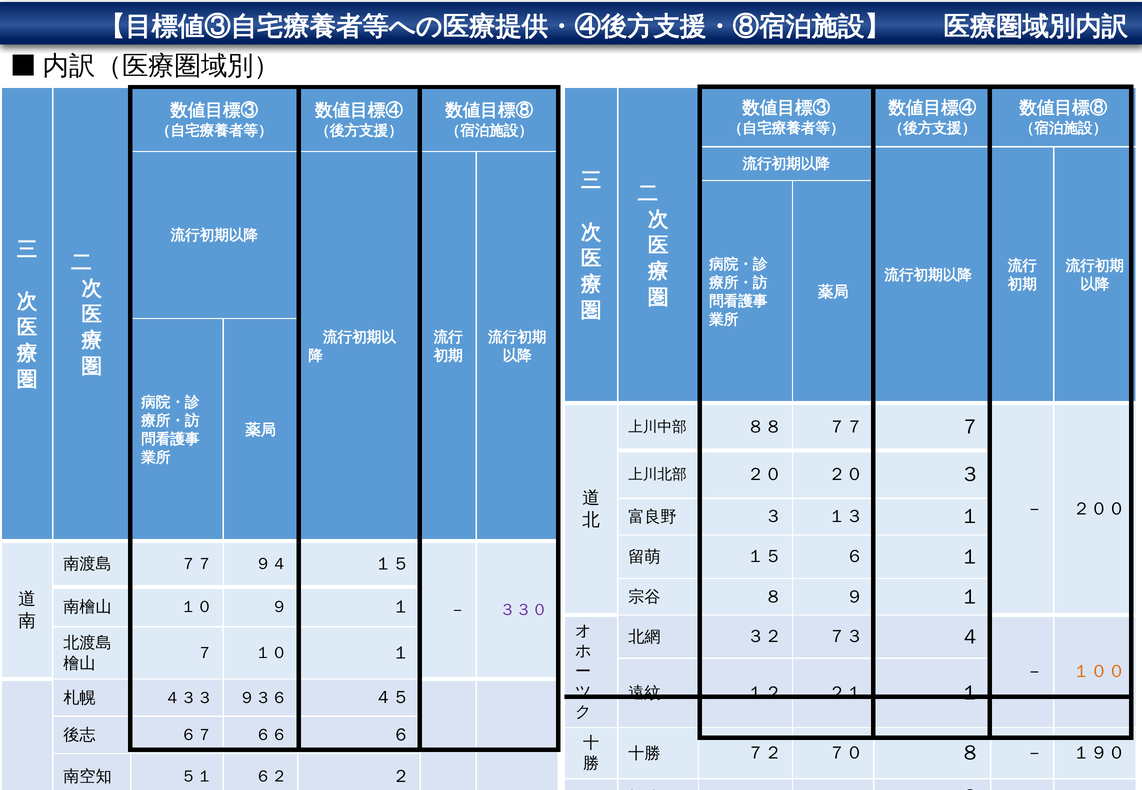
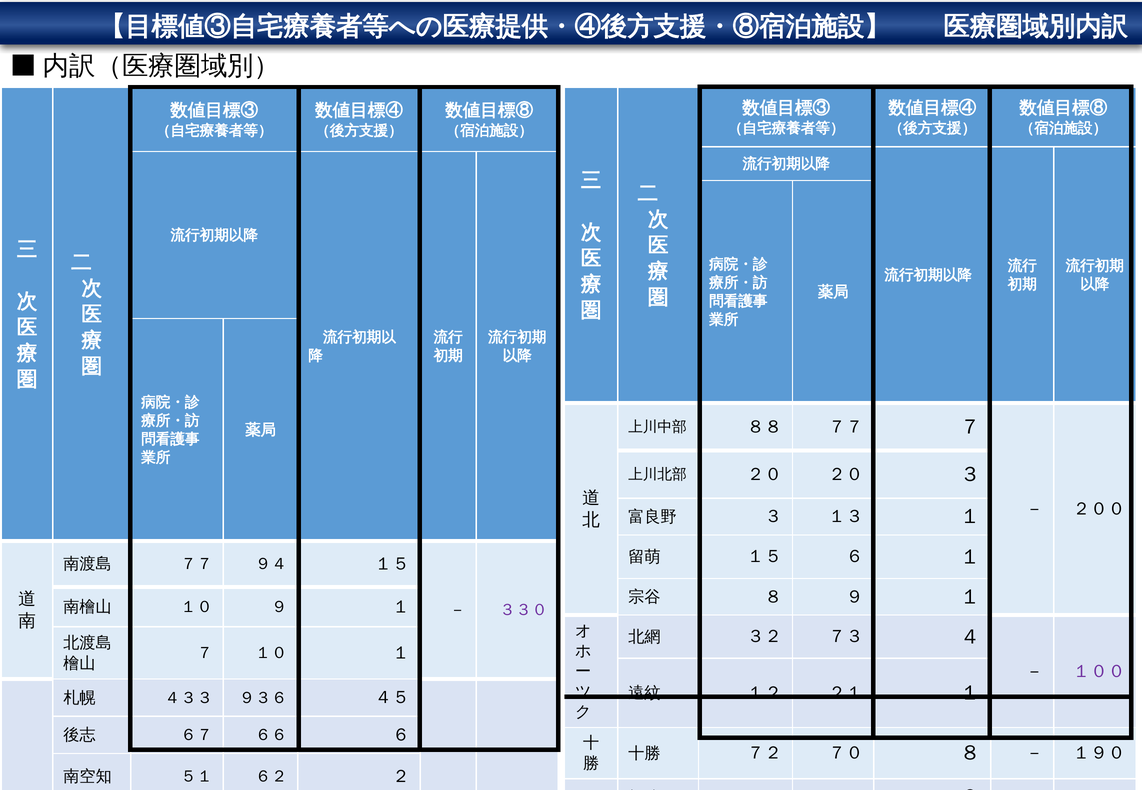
１００ colour: orange -> purple
